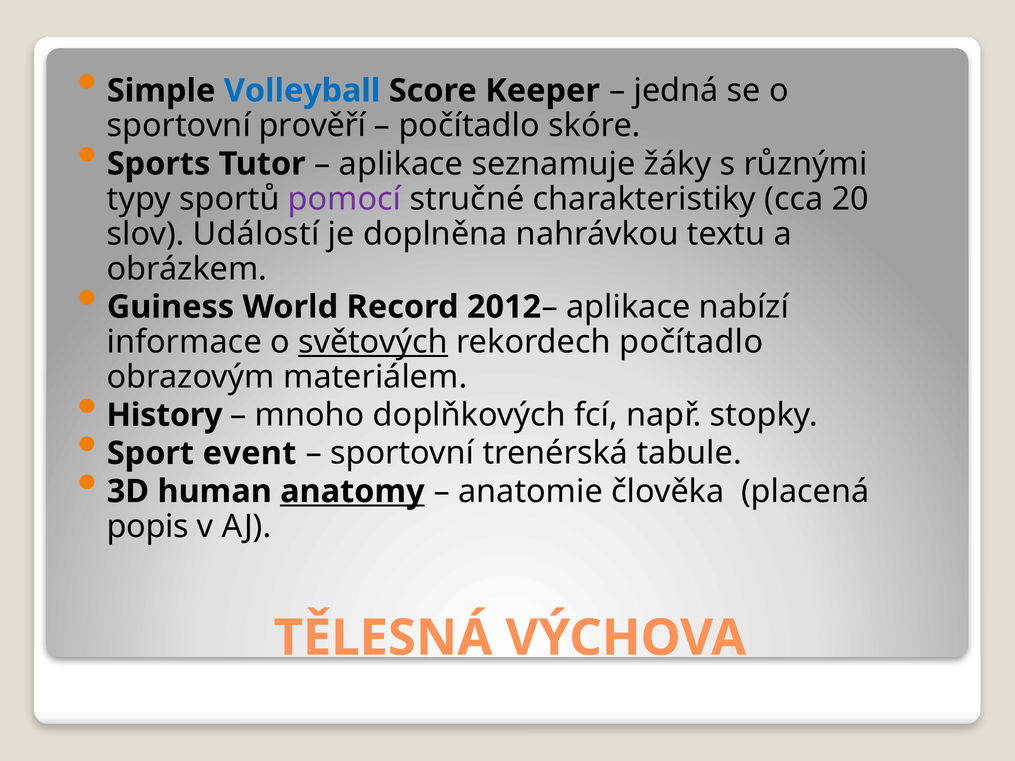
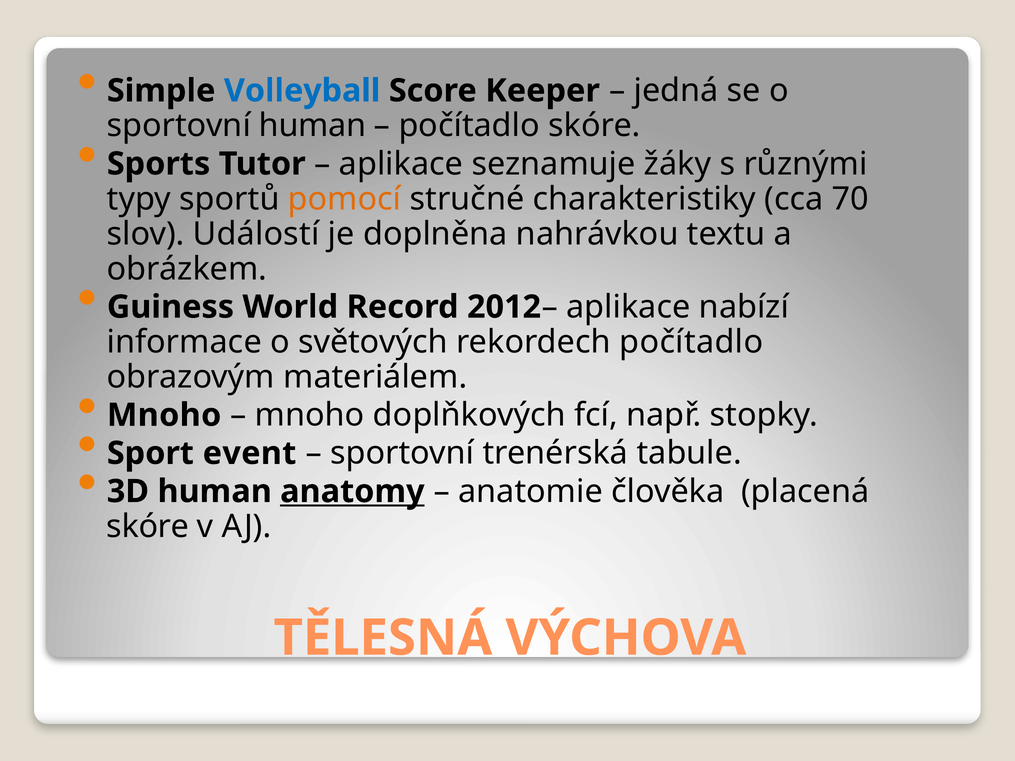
sportovní prověří: prověří -> human
pomocí colour: purple -> orange
20: 20 -> 70
světových underline: present -> none
History at (164, 415): History -> Mnoho
popis at (148, 527): popis -> skóre
